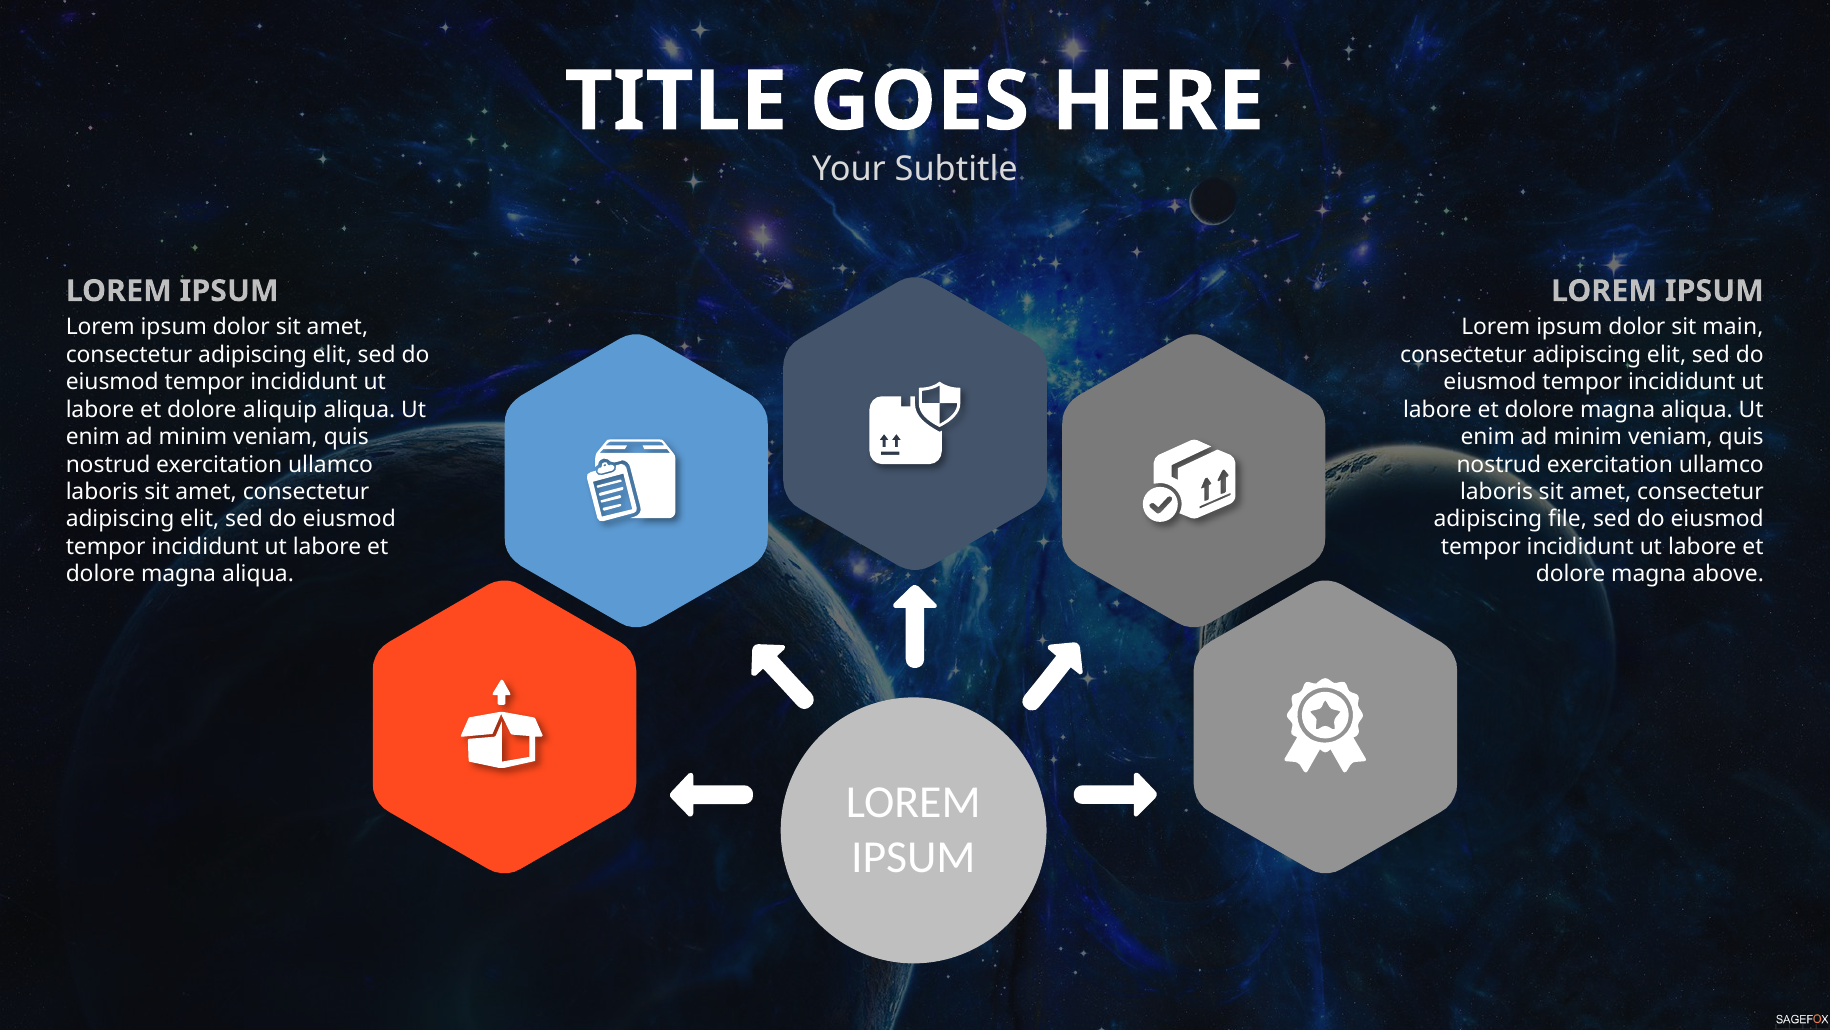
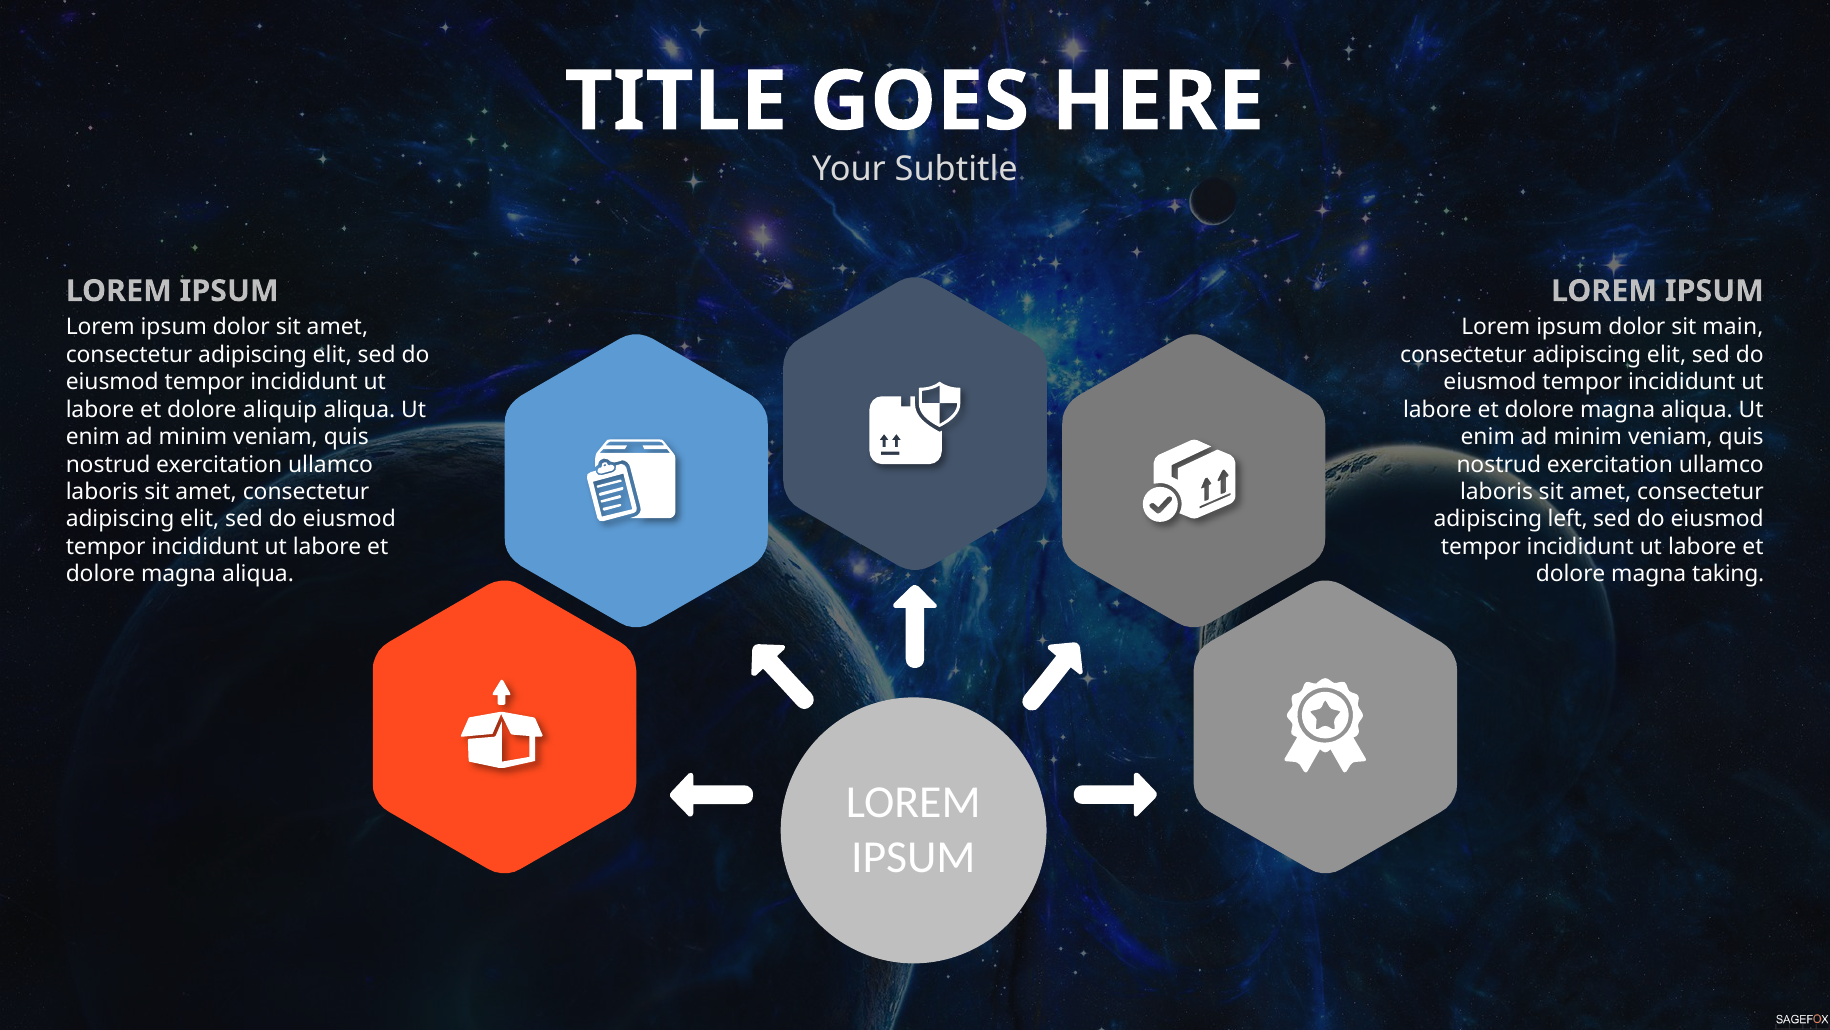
file: file -> left
above: above -> taking
